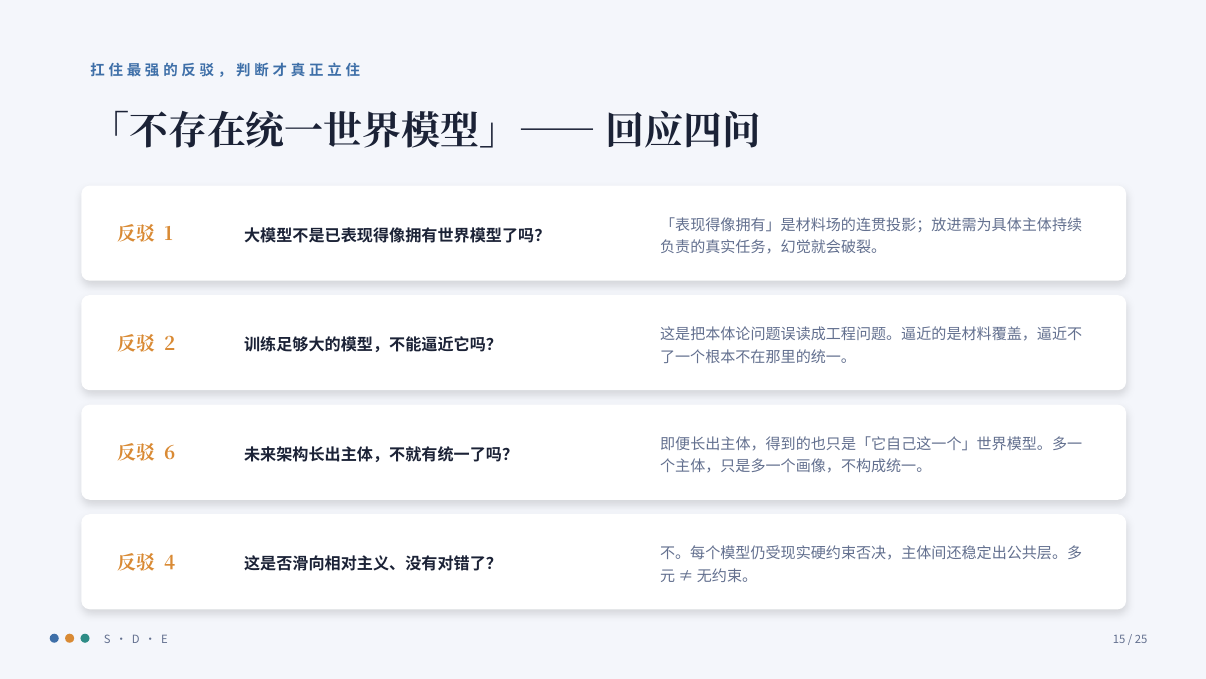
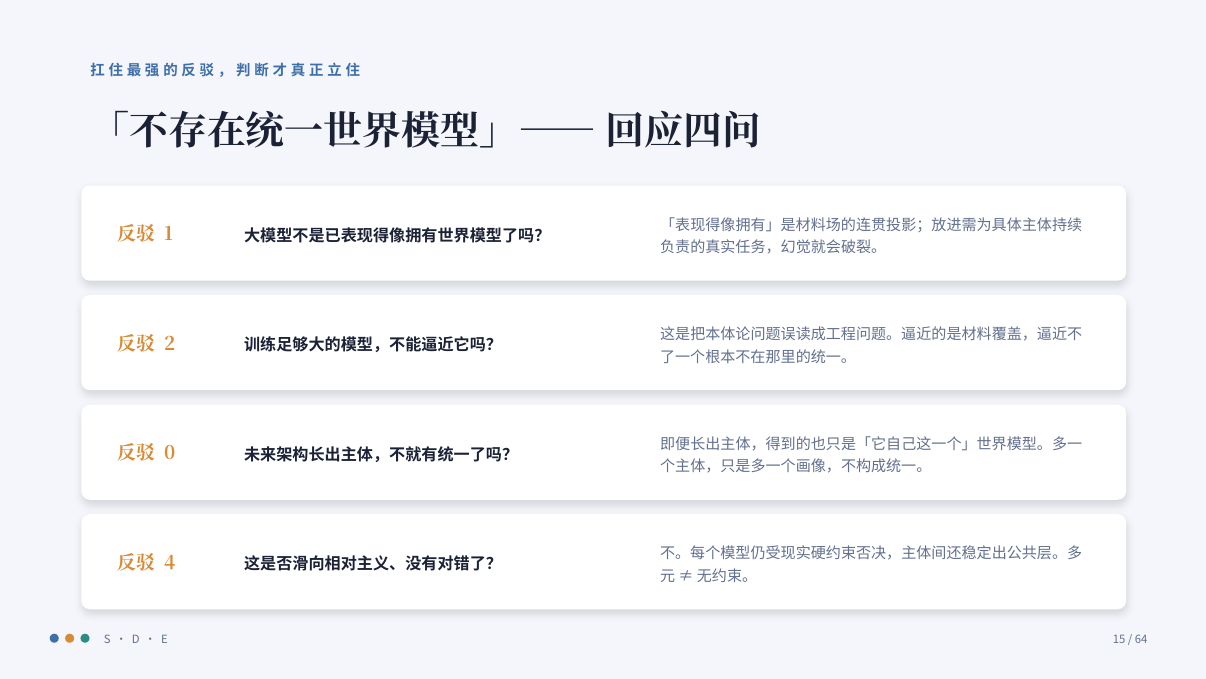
6: 6 -> 0
25: 25 -> 64
